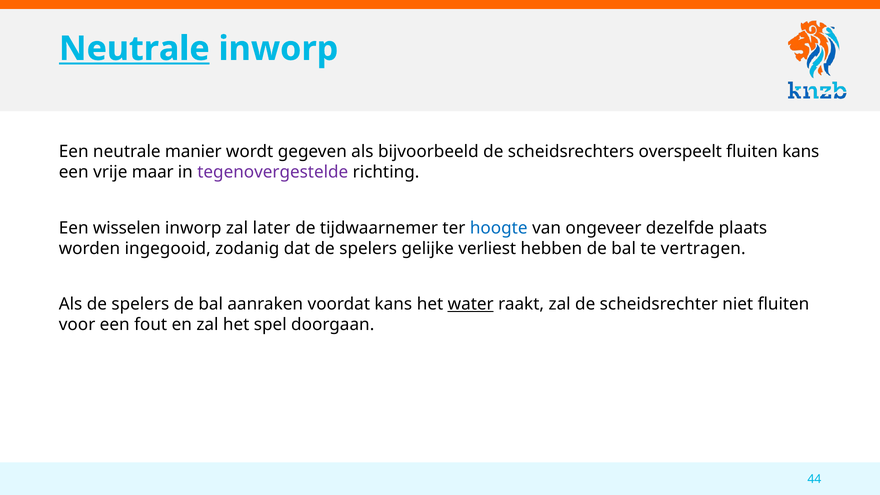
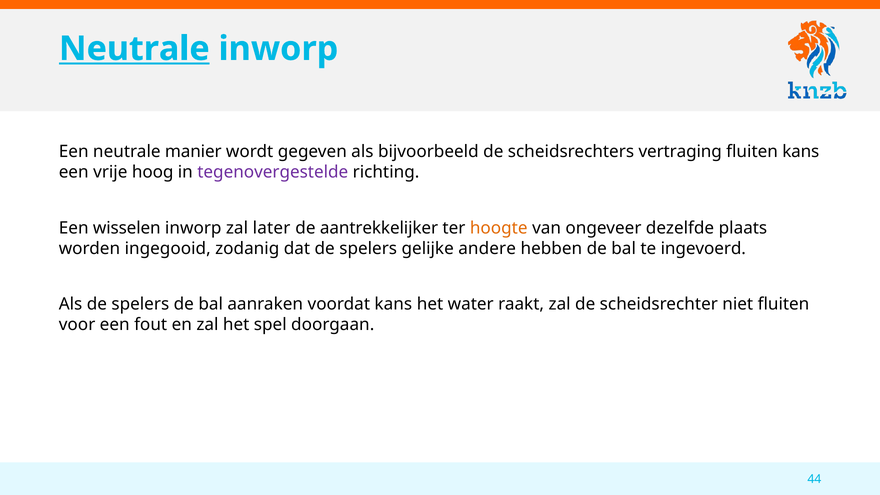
overspeelt: overspeelt -> vertraging
maar: maar -> hoog
tijdwaarnemer: tijdwaarnemer -> aantrekkelijker
hoogte colour: blue -> orange
verliest: verliest -> andere
vertragen: vertragen -> ingevoerd
water underline: present -> none
